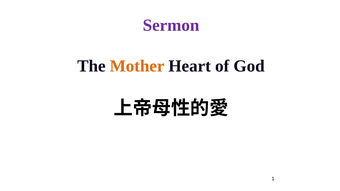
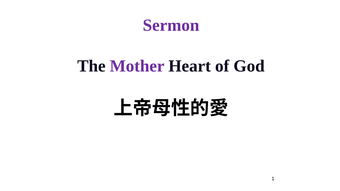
Mother colour: orange -> purple
